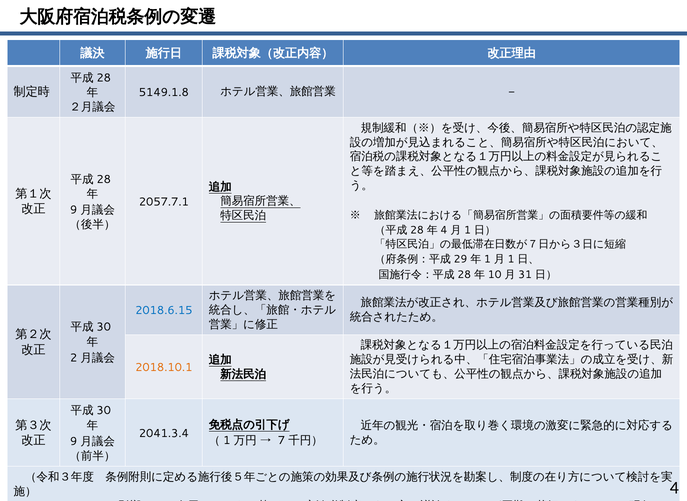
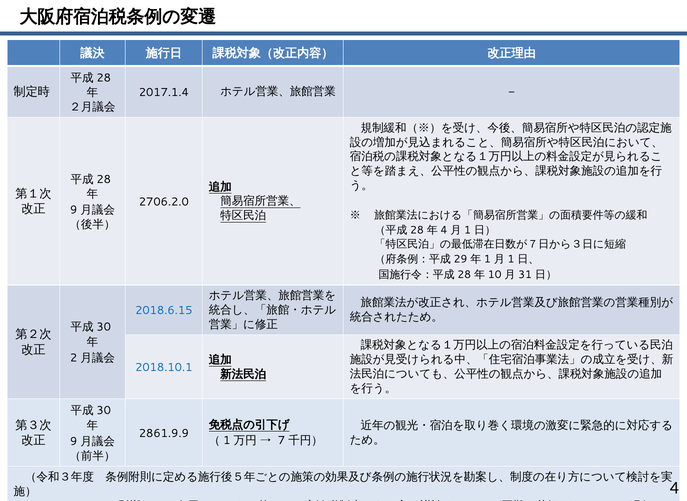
5149.1.8: 5149.1.8 -> 2017.1.4
2057.7.1: 2057.7.1 -> 2706.2.0
2018.10.1 colour: orange -> blue
2041.3.4: 2041.3.4 -> 2861.9.9
